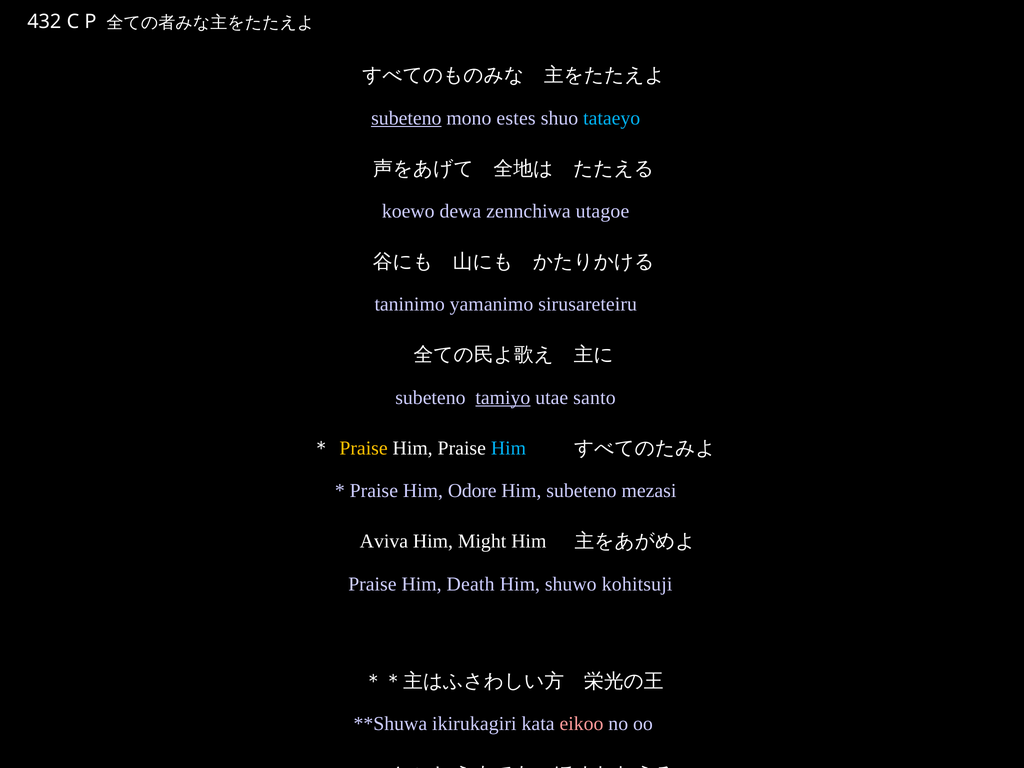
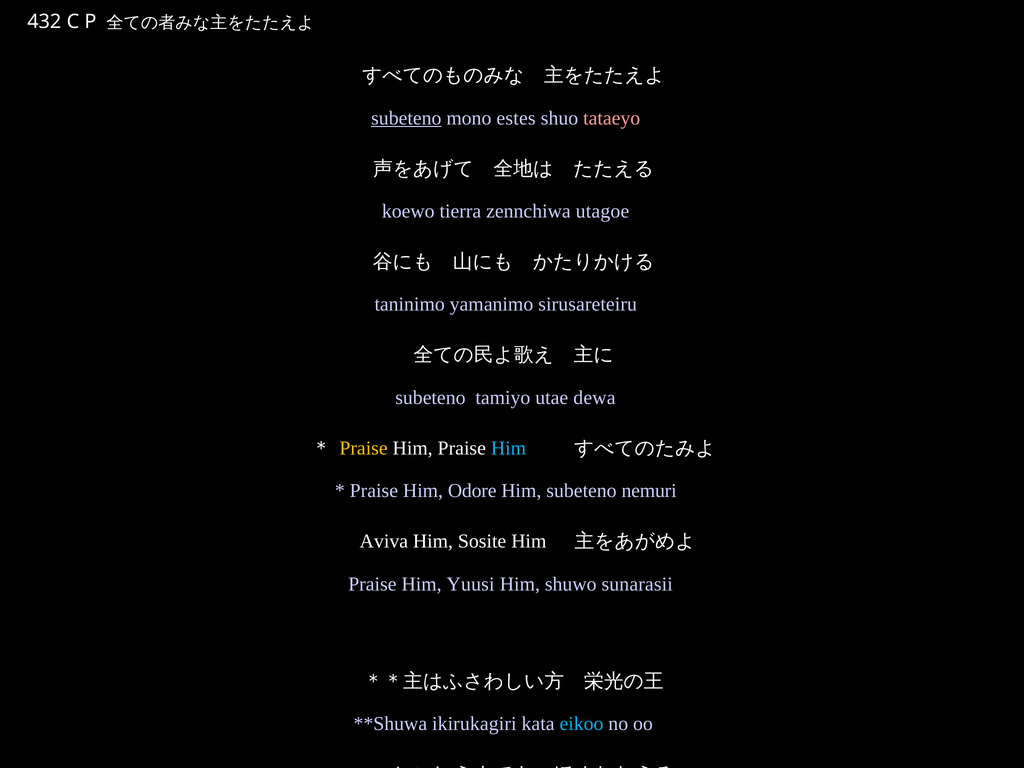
tataeyo colour: light blue -> pink
dewa: dewa -> tierra
tamiyo underline: present -> none
santo: santo -> dewa
mezasi: mezasi -> nemuri
Might: Might -> Sosite
Death: Death -> Yuusi
kohitsuji: kohitsuji -> sunarasii
eikoo colour: pink -> light blue
